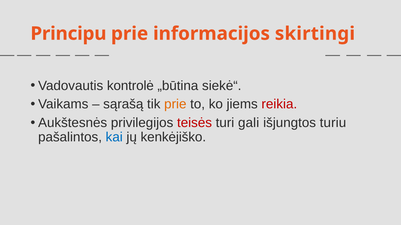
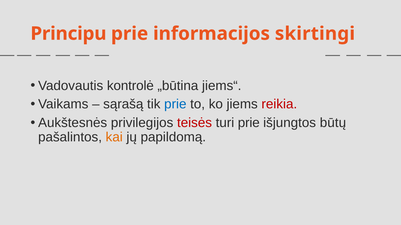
siekė“: siekė“ -> jiems“
prie at (175, 105) colour: orange -> blue
turi gali: gali -> prie
turiu: turiu -> būtų
kai colour: blue -> orange
kenkėjiško: kenkėjiško -> papildomą
